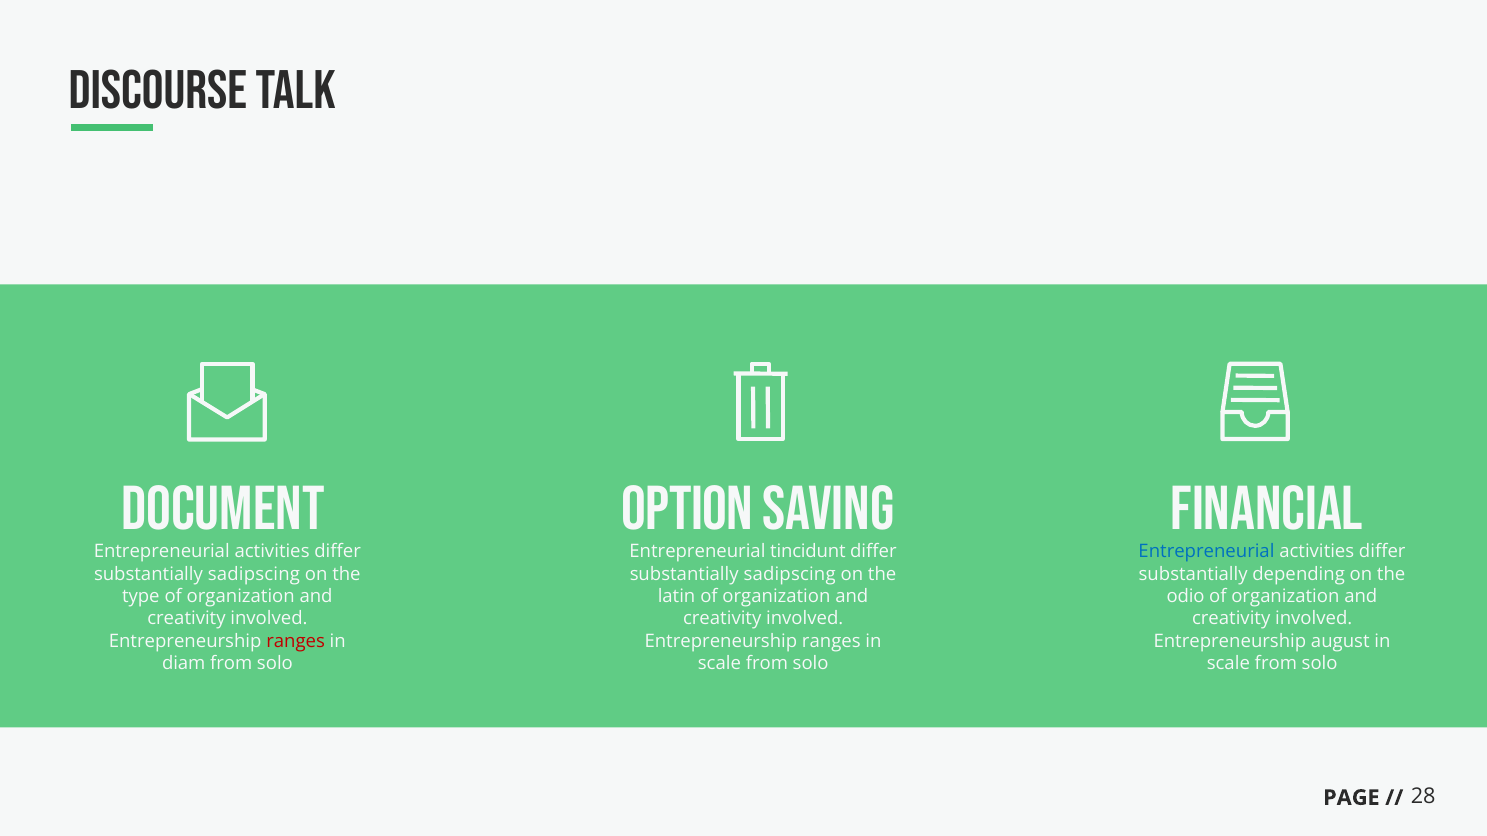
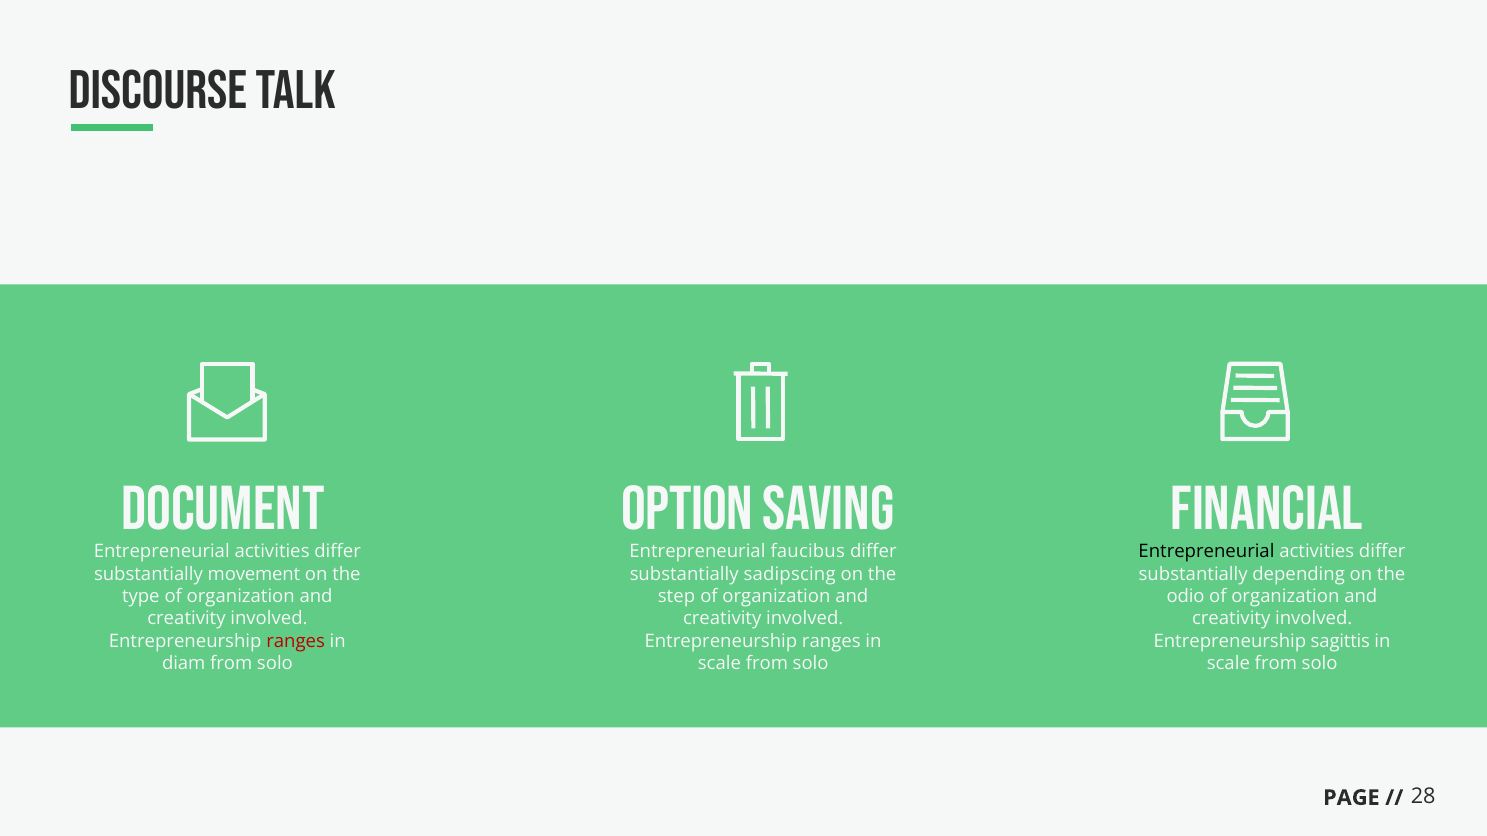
tincidunt: tincidunt -> faucibus
Entrepreneurial at (1206, 552) colour: blue -> black
sadipscing at (254, 574): sadipscing -> movement
latin: latin -> step
august: august -> sagittis
